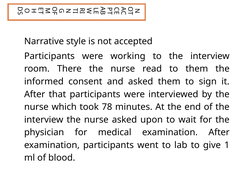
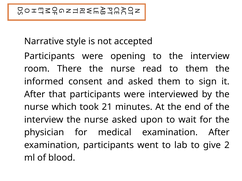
working: working -> opening
78: 78 -> 21
1: 1 -> 2
